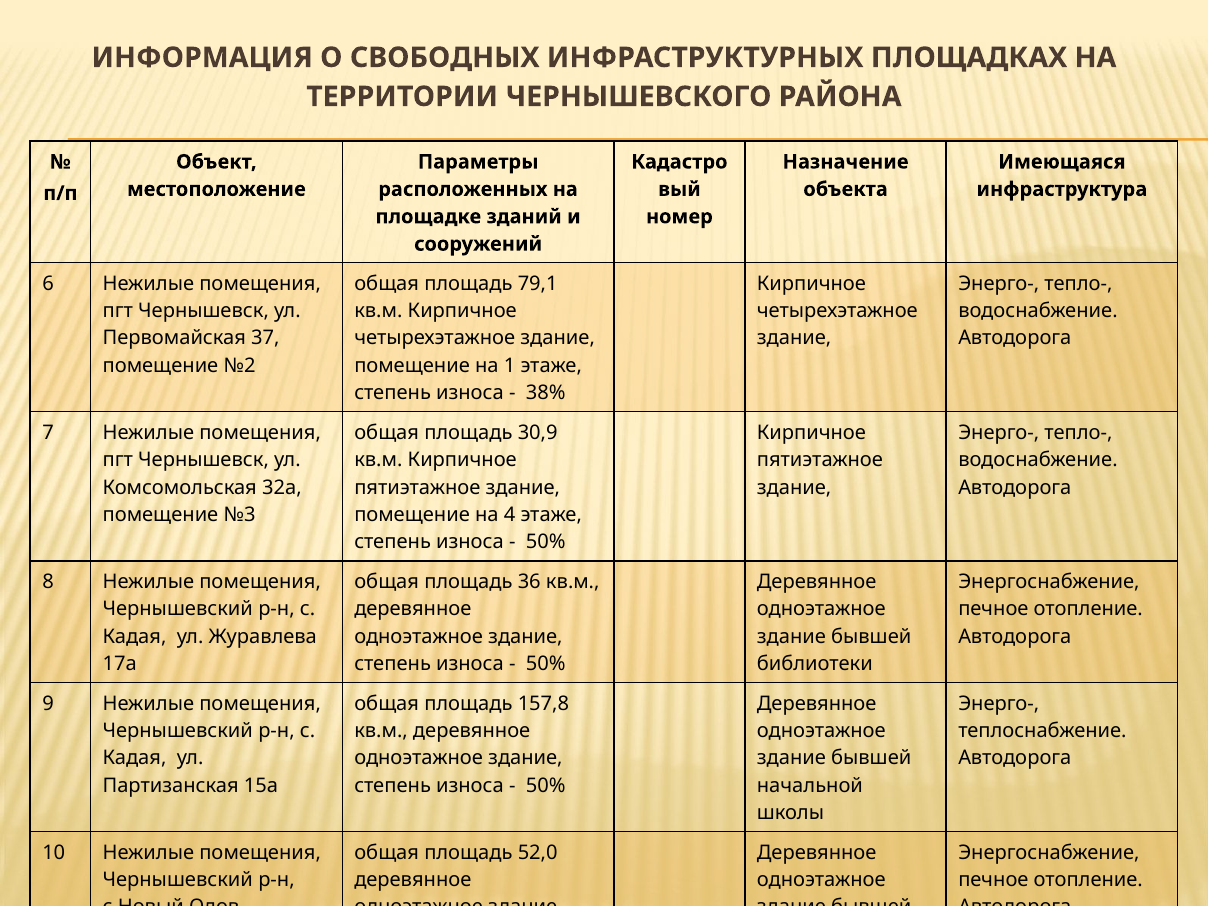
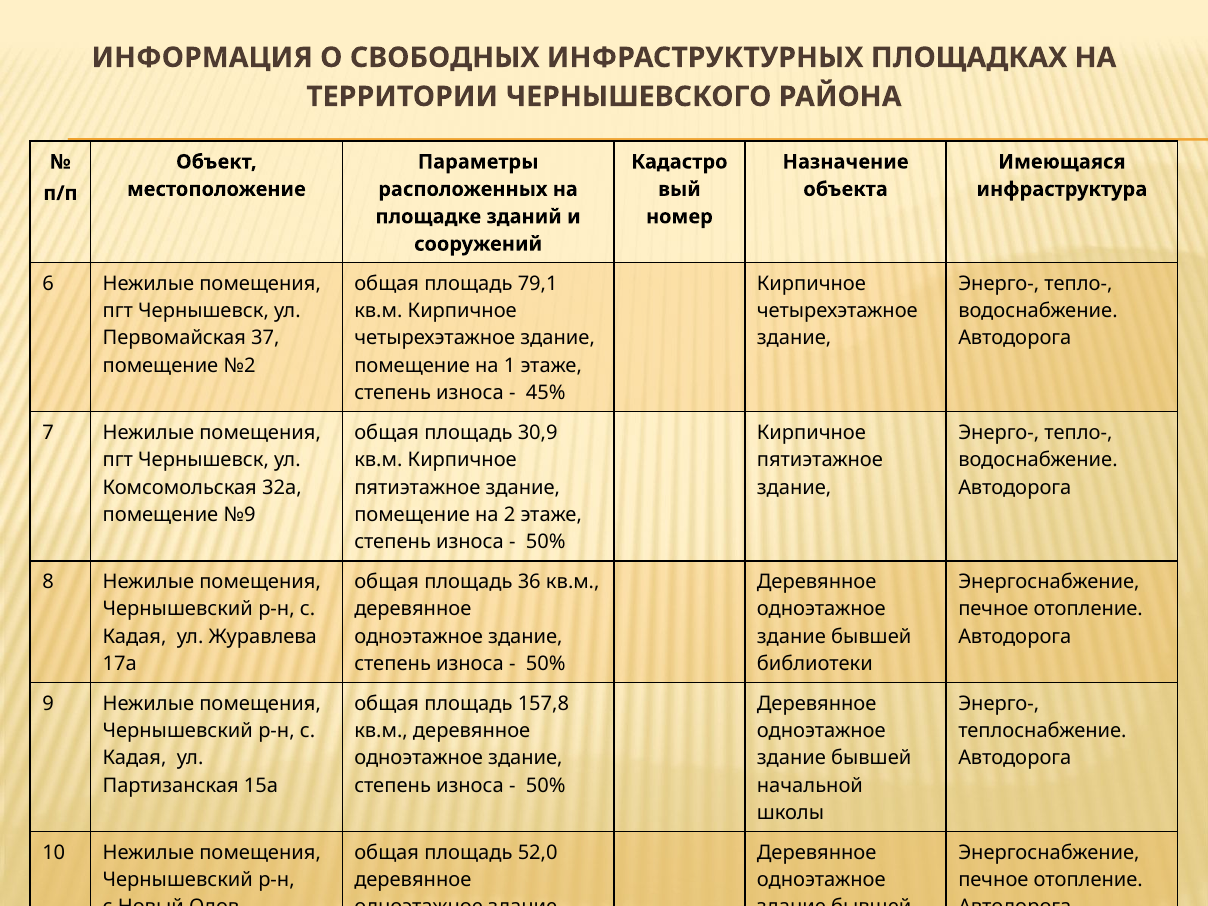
38%: 38% -> 45%
№3: №3 -> №9
4: 4 -> 2
